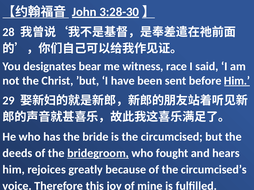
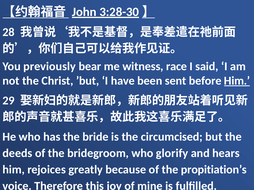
designates: designates -> previously
bridegroom underline: present -> none
fought: fought -> glorify
circumcised’s: circumcised’s -> propitiation’s
